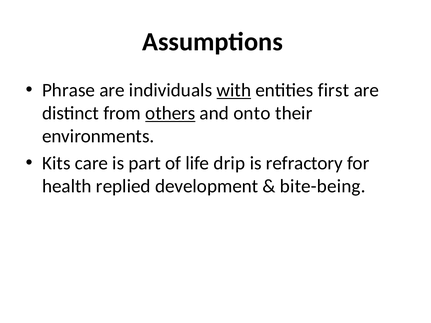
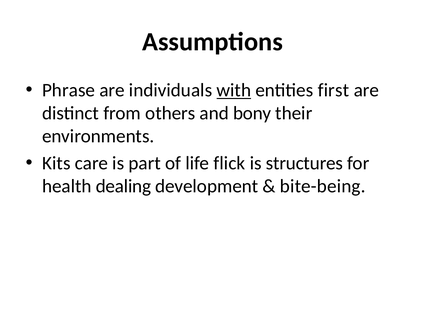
others underline: present -> none
onto: onto -> bony
drip: drip -> flick
refractory: refractory -> structures
replied: replied -> dealing
